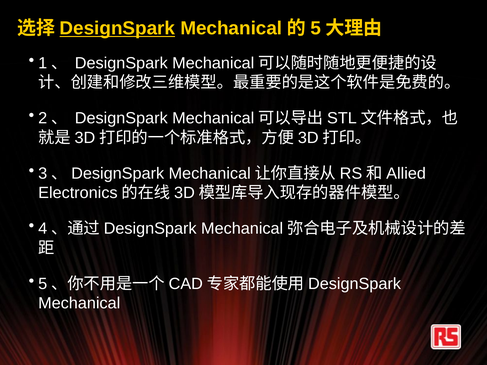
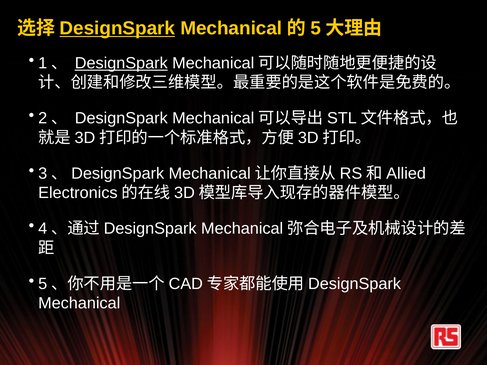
DesignSpark at (121, 63) underline: none -> present
